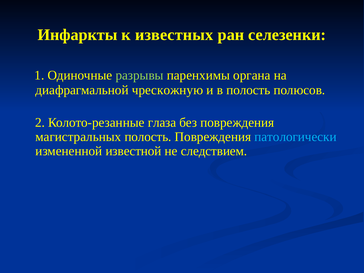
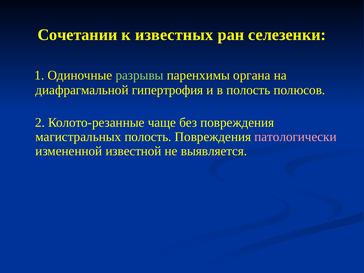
Инфаркты: Инфаркты -> Сочетании
чрескожную: чрескожную -> гипертрофия
глаза: глаза -> чаще
патологически colour: light blue -> pink
следствием: следствием -> выявляется
